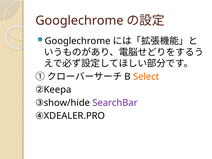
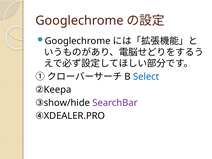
Select colour: orange -> blue
